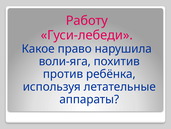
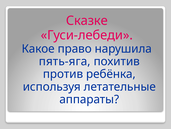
Работу: Работу -> Сказке
воли-яга: воли-яга -> пять-яга
